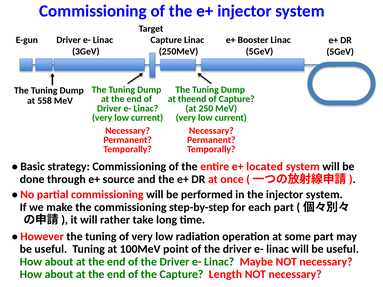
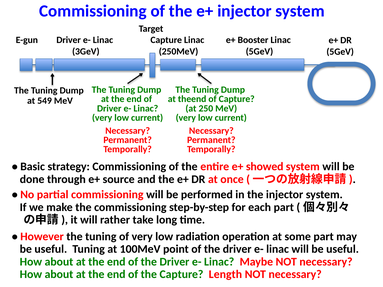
558: 558 -> 549
located: located -> showed
